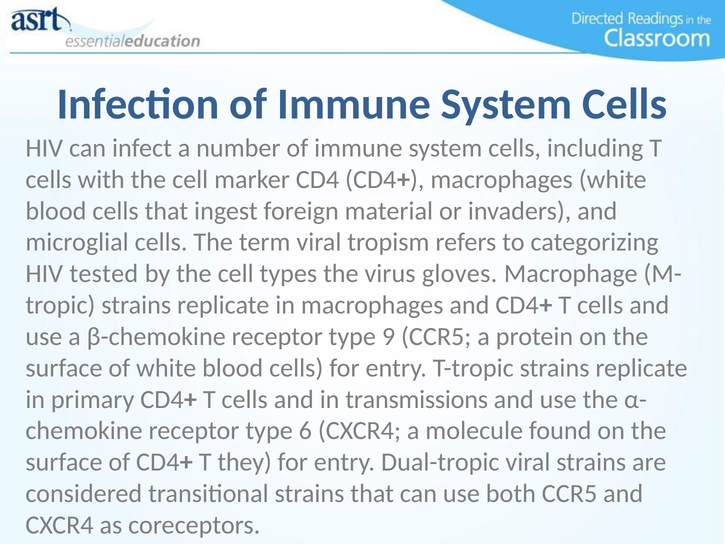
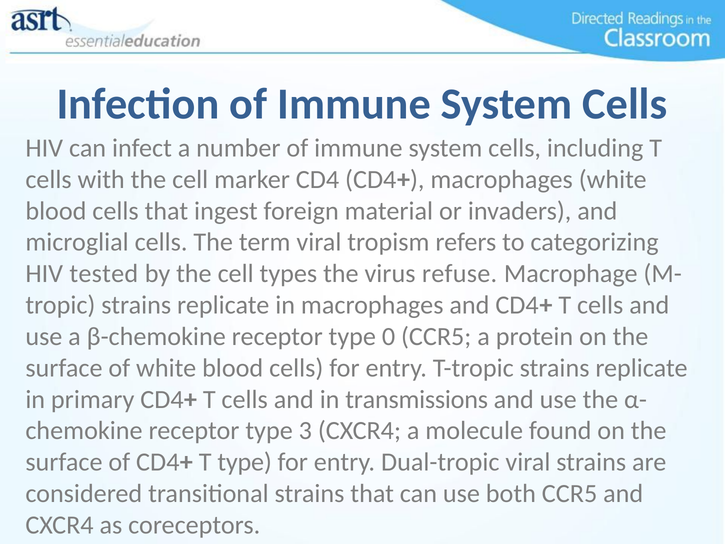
gloves: gloves -> refuse
9: 9 -> 0
6: 6 -> 3
T they: they -> type
